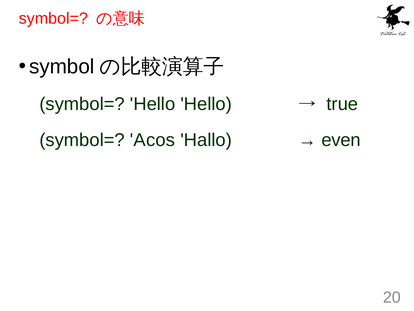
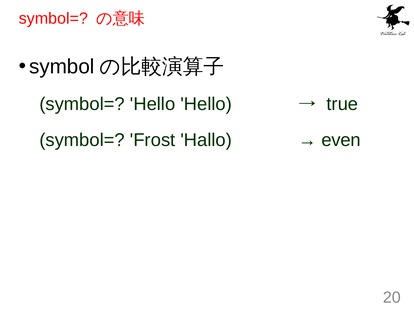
Acos: Acos -> Frost
